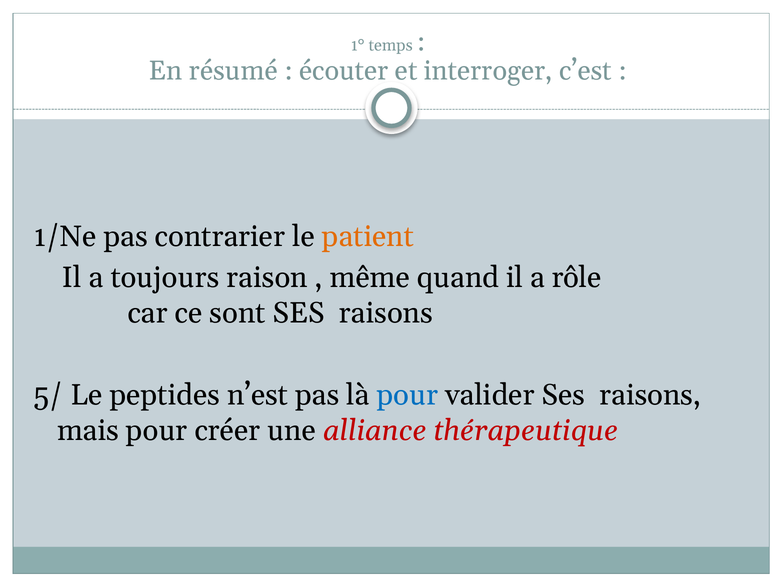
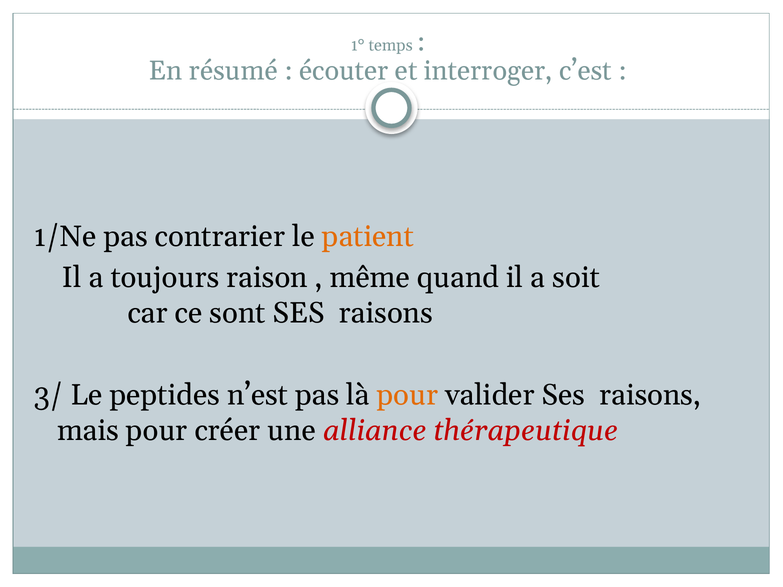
rôle: rôle -> soit
5/: 5/ -> 3/
pour at (407, 395) colour: blue -> orange
